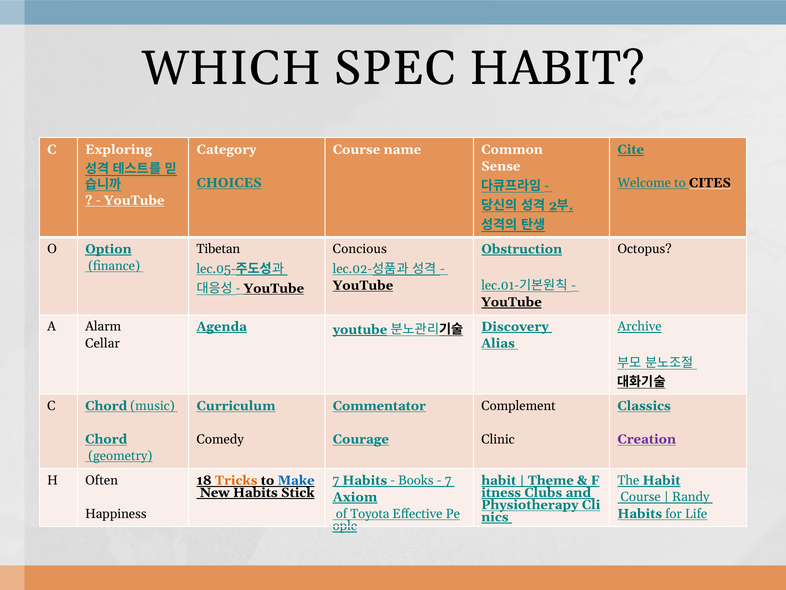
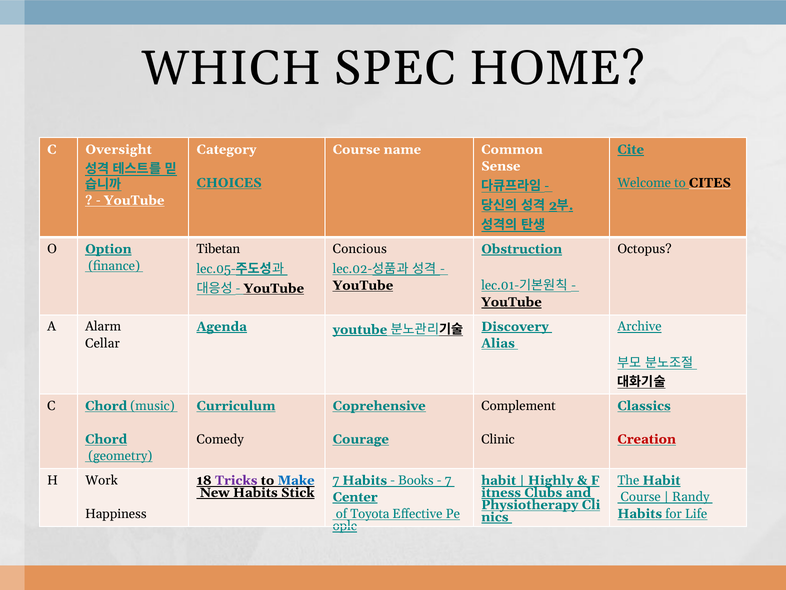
SPEC HABIT: HABIT -> HOME
Exploring: Exploring -> Oversight
Commentator: Commentator -> Coprehensive
Creation colour: purple -> red
Tricks colour: orange -> purple
Theme: Theme -> Highly
Often: Often -> Work
Axiom: Axiom -> Center
